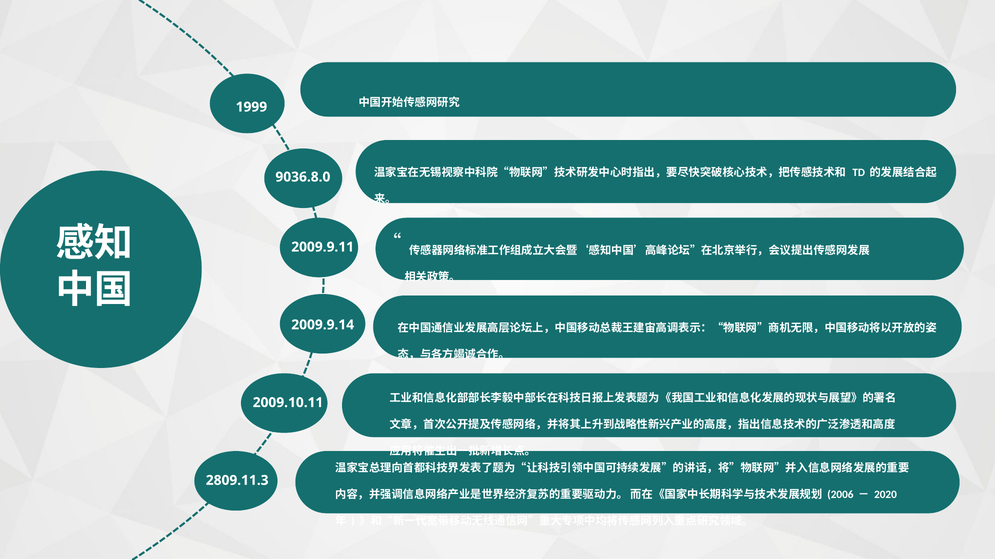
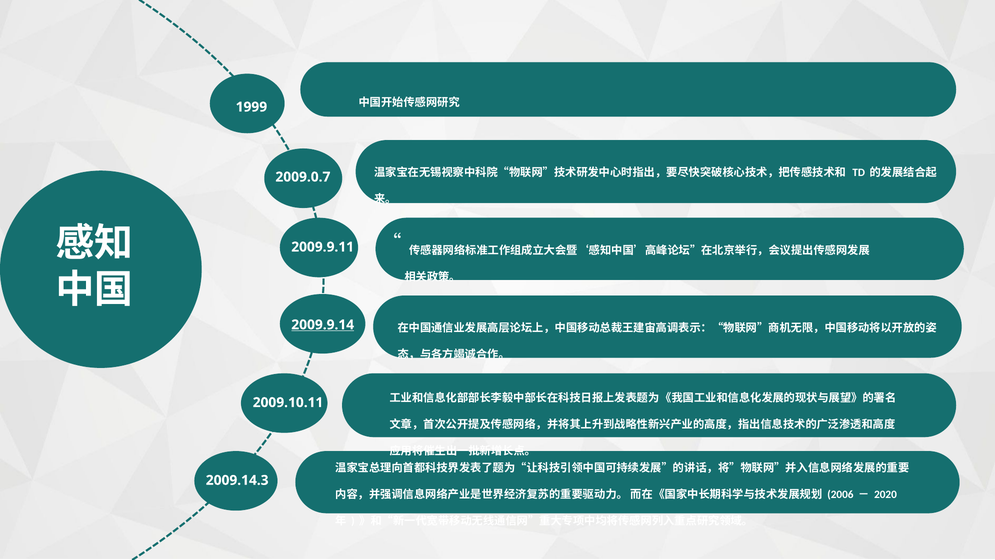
9036.8.0: 9036.8.0 -> 2009.0.7
2009.9.14 underline: none -> present
2809.11.3: 2809.11.3 -> 2009.14.3
